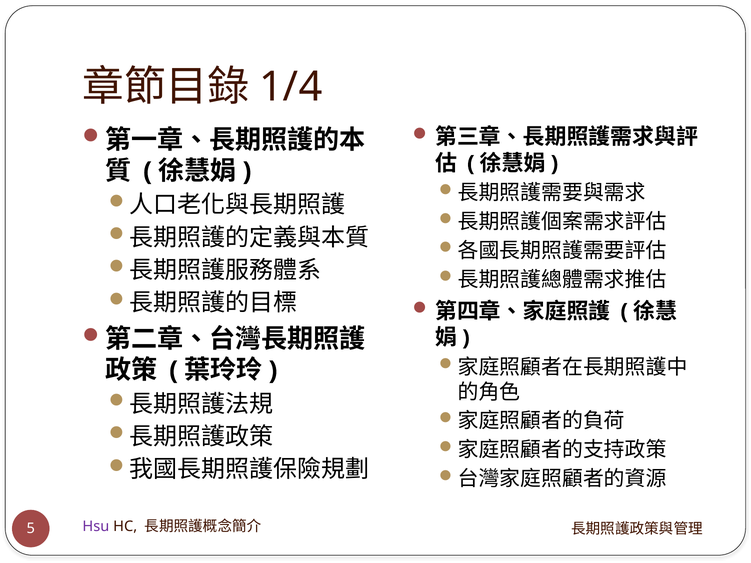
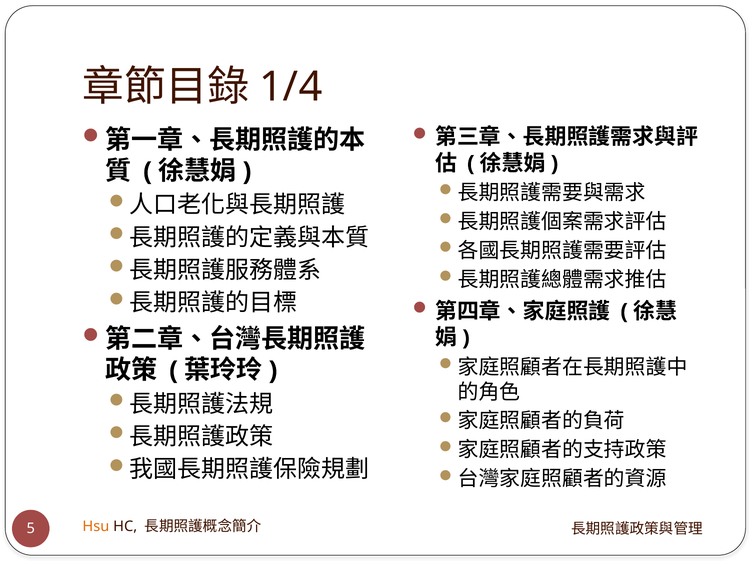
Hsu colour: purple -> orange
